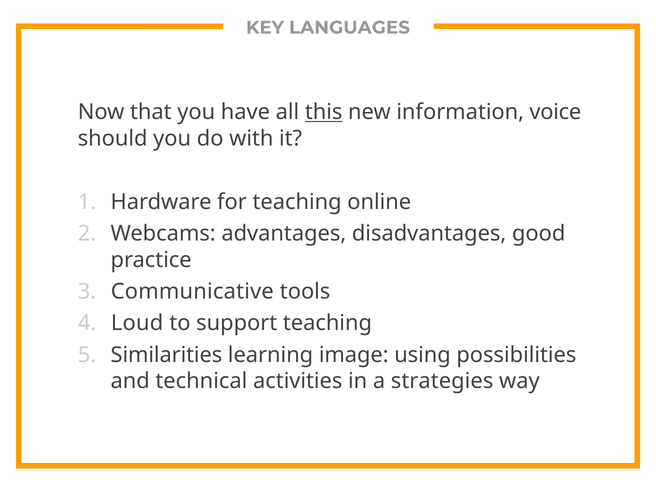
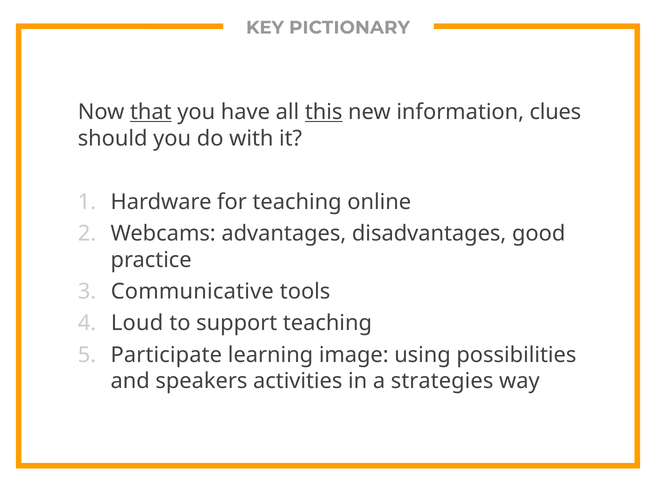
LANGUAGES: LANGUAGES -> PICTIONARY
that underline: none -> present
voice: voice -> clues
Similarities: Similarities -> Participate
technical: technical -> speakers
